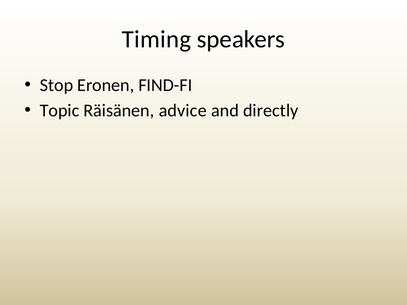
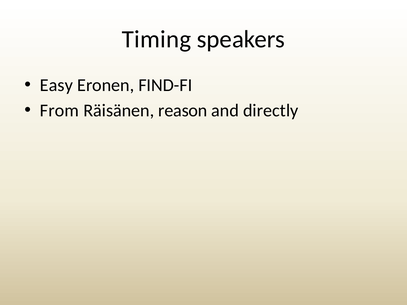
Stop: Stop -> Easy
Topic: Topic -> From
advice: advice -> reason
